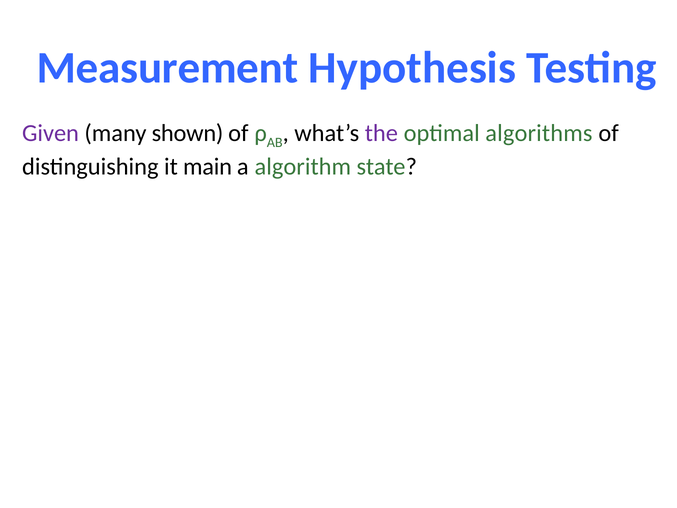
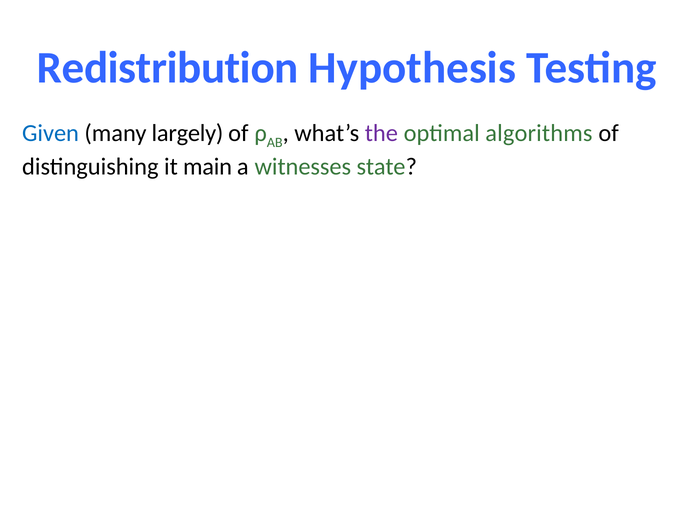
Measurement: Measurement -> Redistribution
Given colour: purple -> blue
shown: shown -> largely
algorithm: algorithm -> witnesses
